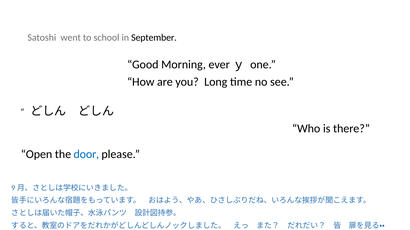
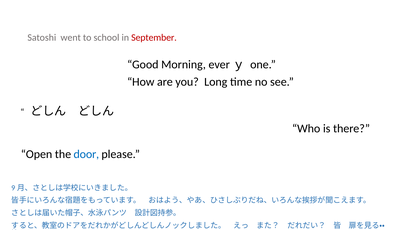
September colour: black -> red
